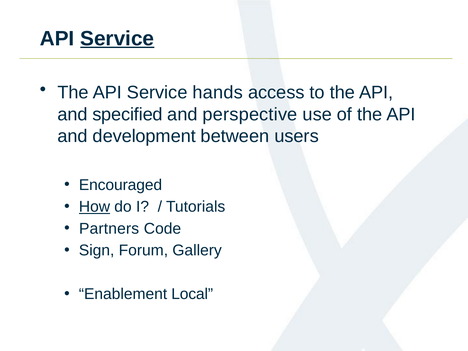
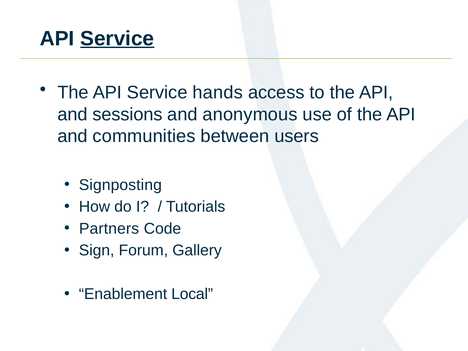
specified: specified -> sessions
perspective: perspective -> anonymous
development: development -> communities
Encouraged: Encouraged -> Signposting
How underline: present -> none
